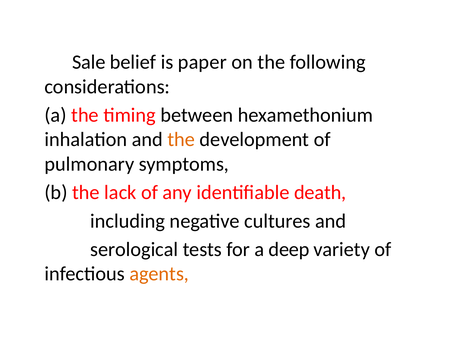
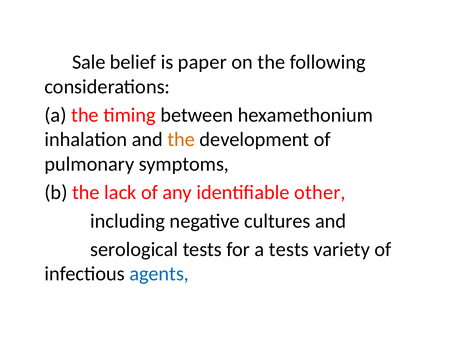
death: death -> other
a deep: deep -> tests
agents colour: orange -> blue
